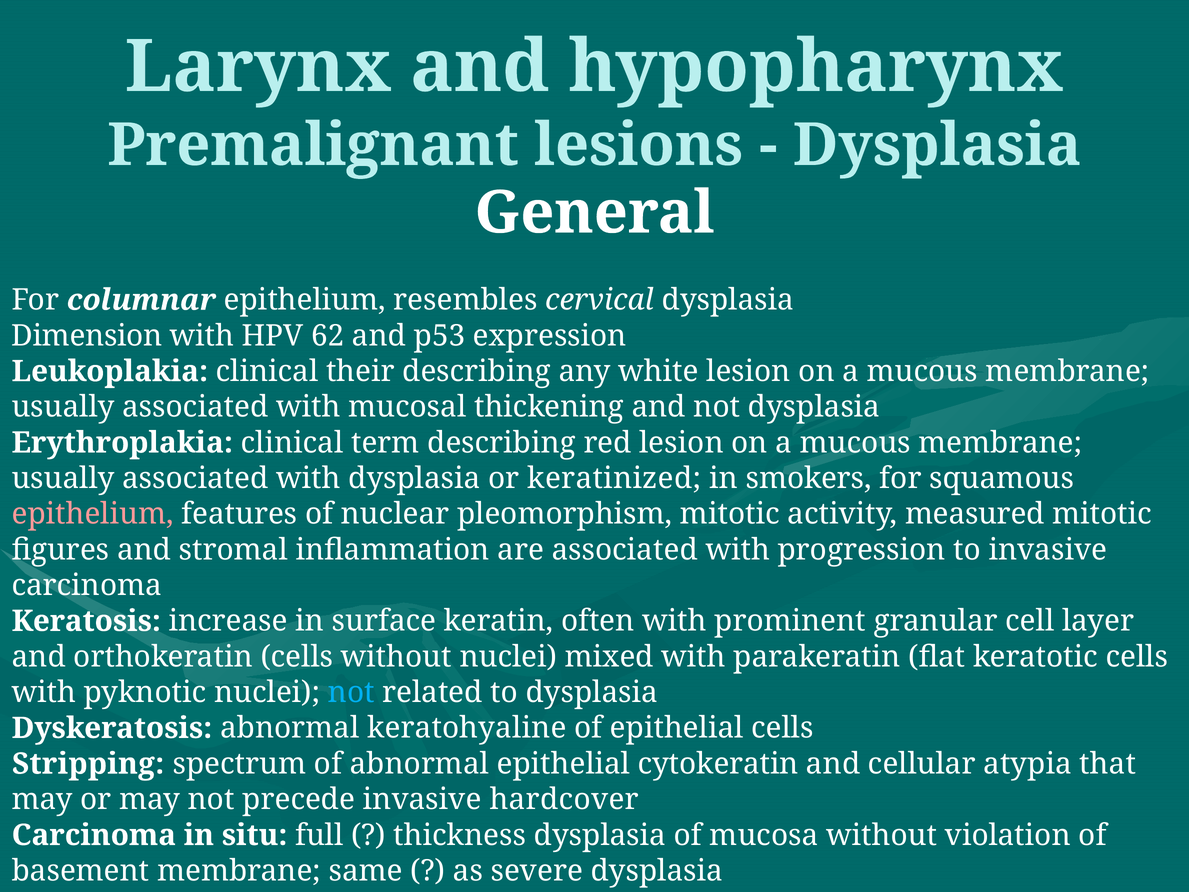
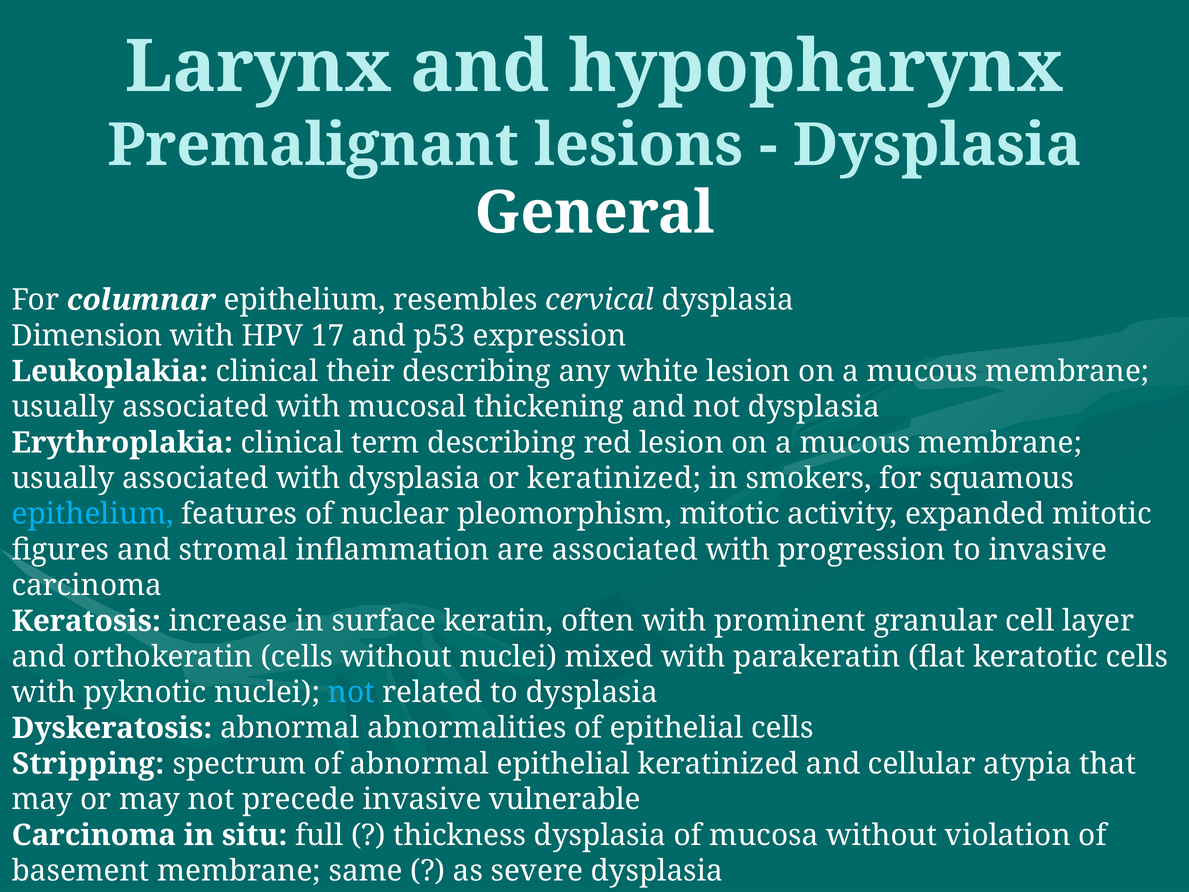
62: 62 -> 17
epithelium at (93, 514) colour: pink -> light blue
measured: measured -> expanded
keratohyaline: keratohyaline -> abnormalities
epithelial cytokeratin: cytokeratin -> keratinized
hardcover: hardcover -> vulnerable
